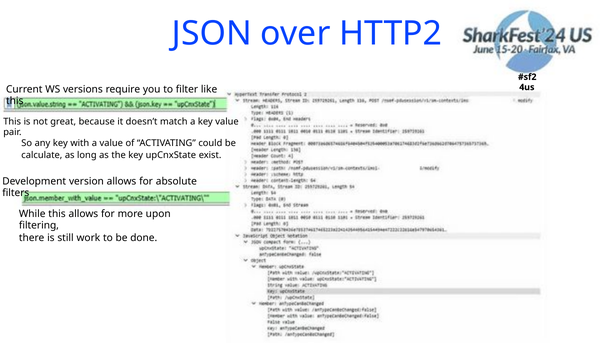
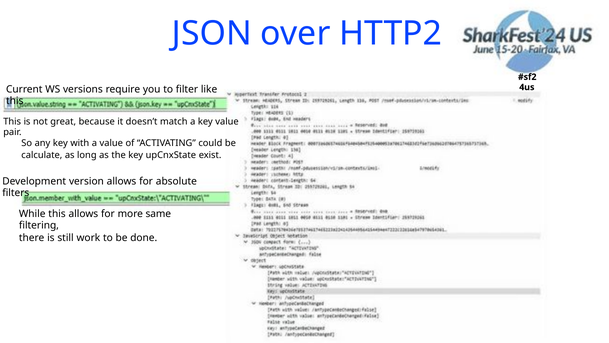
upon: upon -> same
